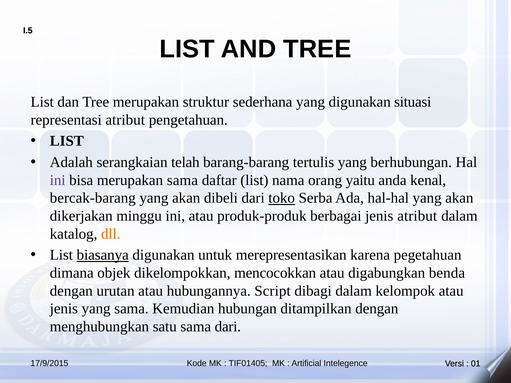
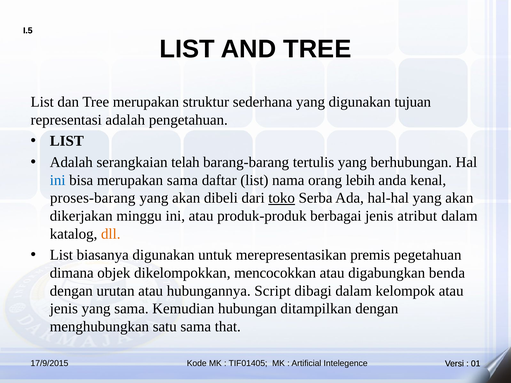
situasi: situasi -> tujuan
representasi atribut: atribut -> adalah
ini at (58, 180) colour: purple -> blue
yaitu: yaitu -> lebih
bercak-barang: bercak-barang -> proses-barang
biasanya underline: present -> none
karena: karena -> premis
sama dari: dari -> that
